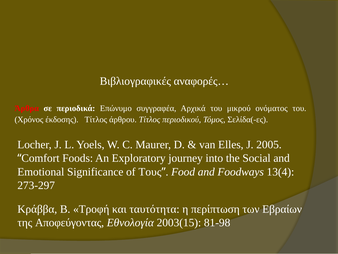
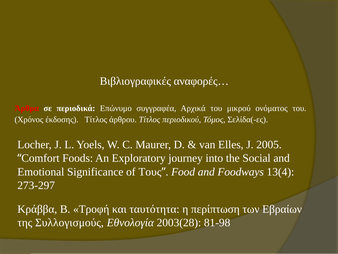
Αποφεύγοντας: Αποφεύγοντας -> Συλλογισμούς
2003(15: 2003(15 -> 2003(28
